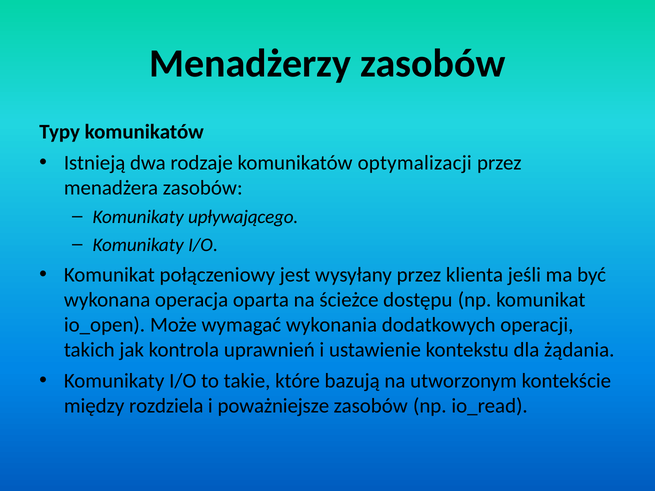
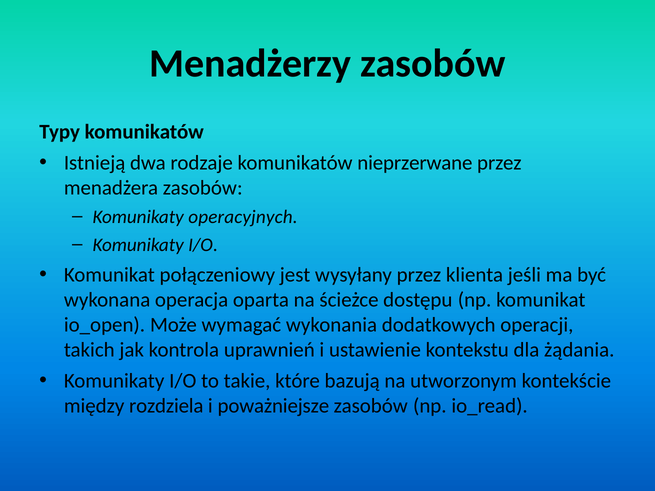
optymalizacji: optymalizacji -> nieprzerwane
upływającego: upływającego -> operacyjnych
